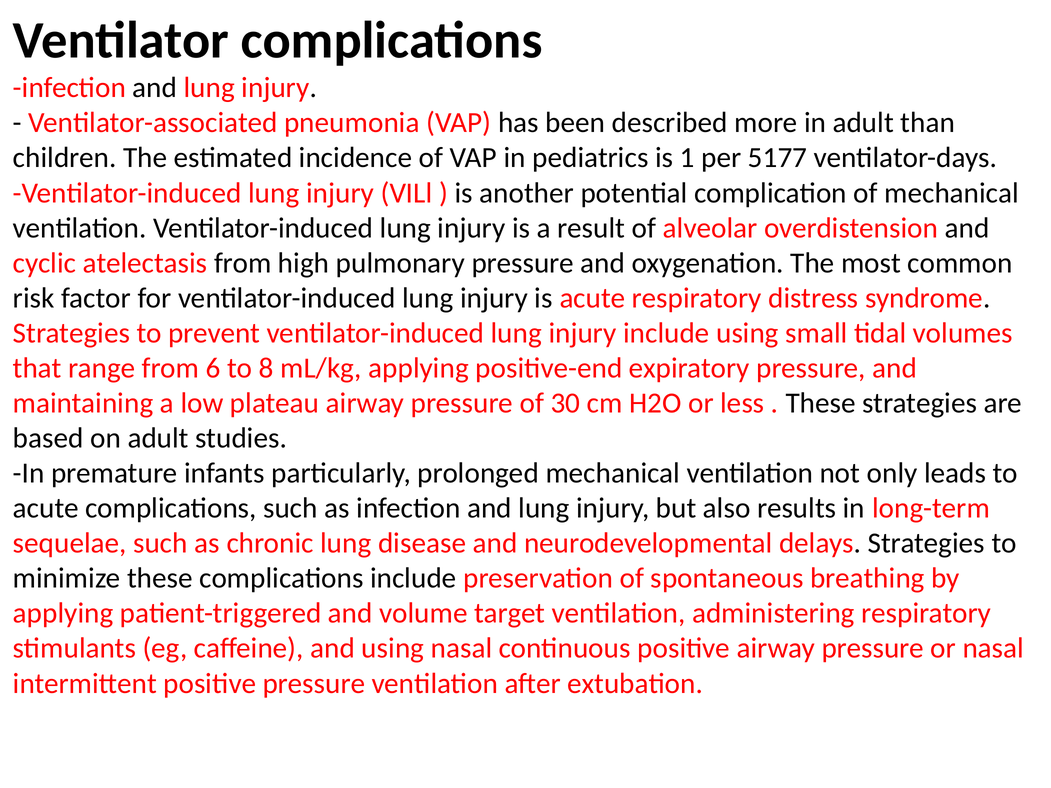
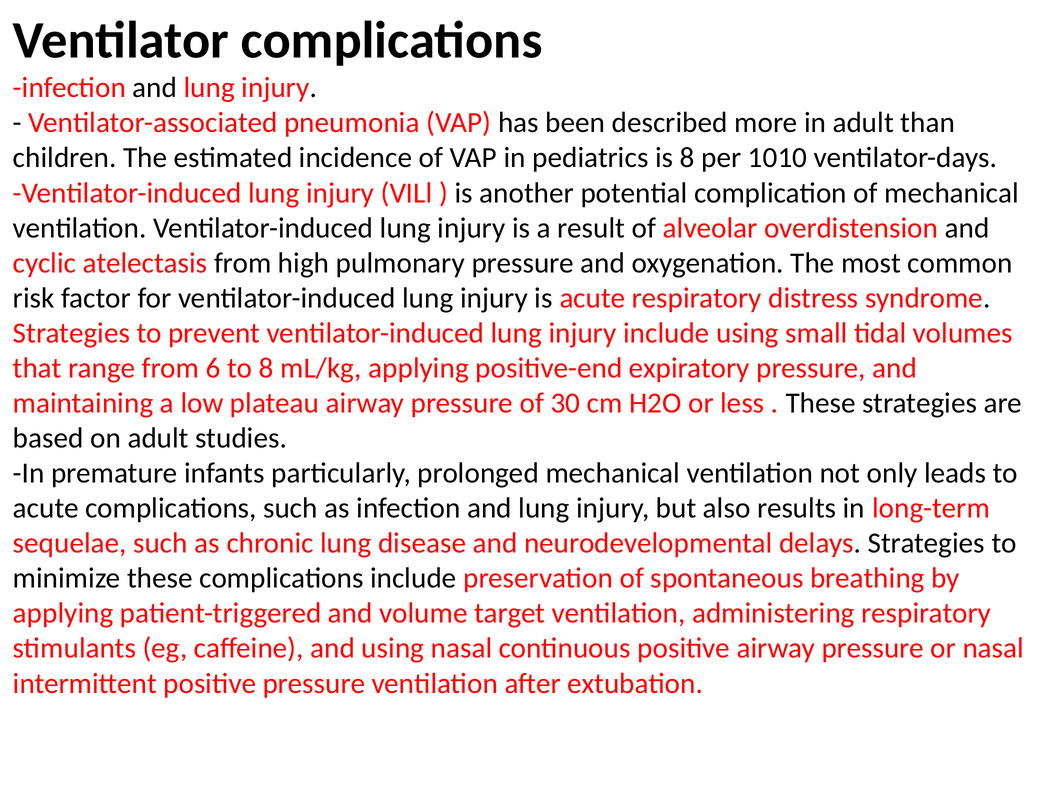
is 1: 1 -> 8
5177: 5177 -> 1010
